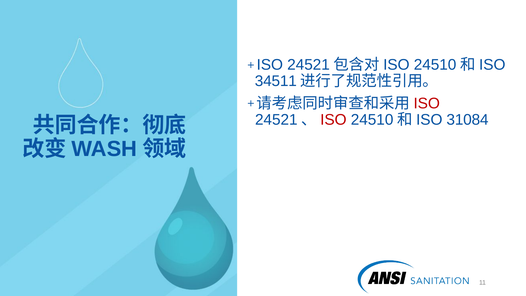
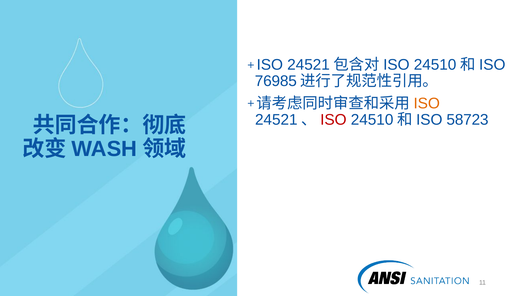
34511: 34511 -> 76985
ISO at (427, 103) colour: red -> orange
31084: 31084 -> 58723
